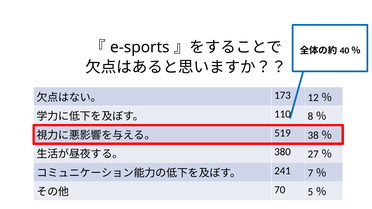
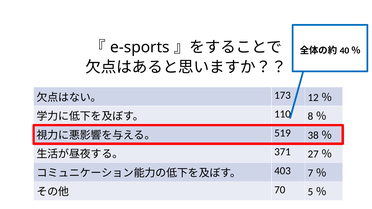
380: 380 -> 371
241: 241 -> 403
